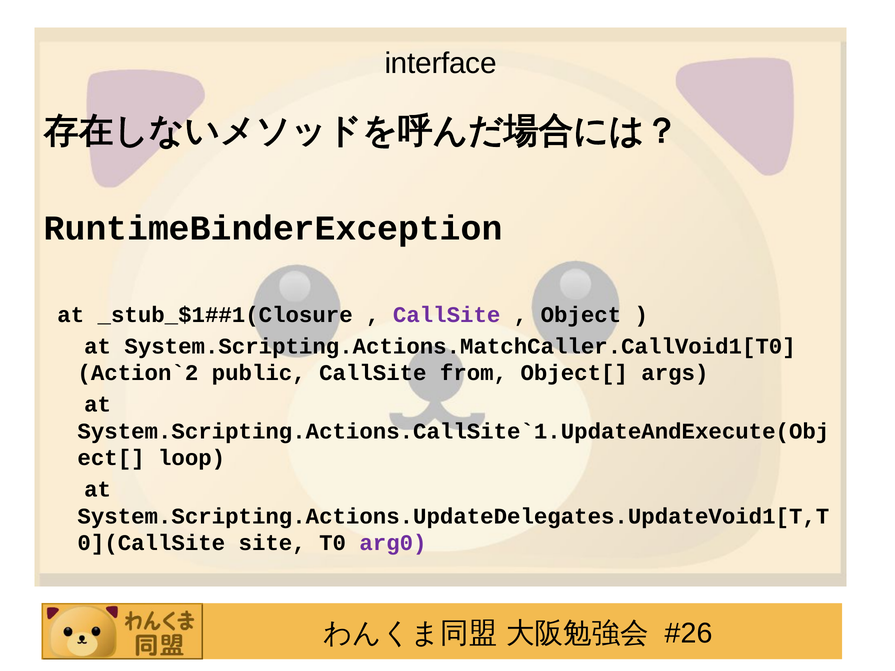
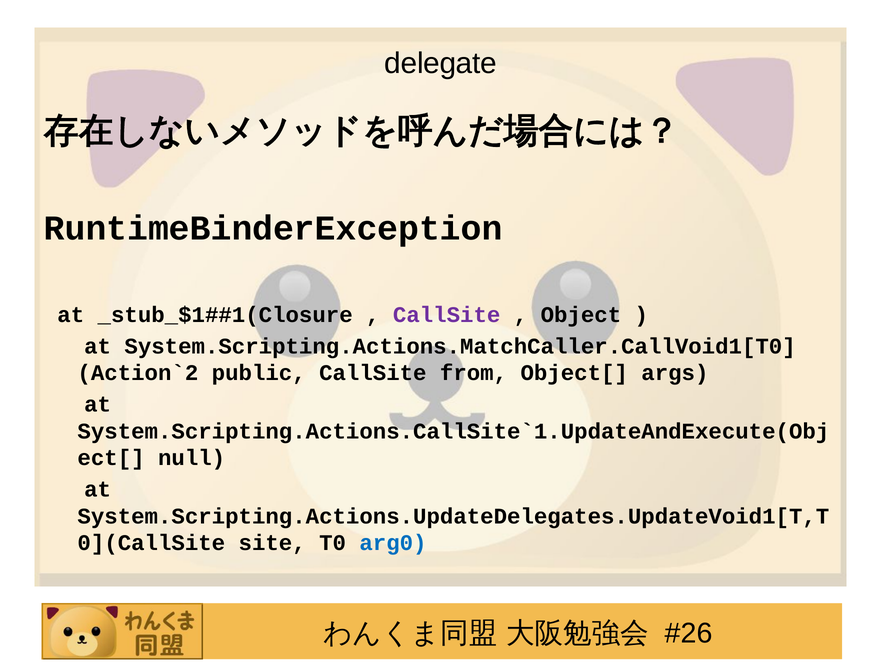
interface: interface -> delegate
loop: loop -> null
arg0 colour: purple -> blue
